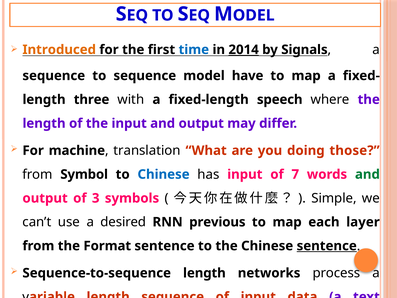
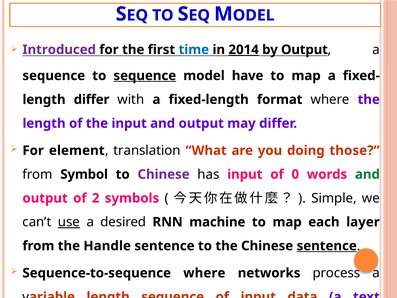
Introduced colour: orange -> purple
by Signals: Signals -> Output
sequence at (145, 76) underline: none -> present
length three: three -> differ
speech: speech -> format
machine: machine -> element
Chinese at (164, 174) colour: blue -> purple
7: 7 -> 0
3: 3 -> 2
use underline: none -> present
previous: previous -> machine
Format: Format -> Handle
Sequence-to-sequence length: length -> where
